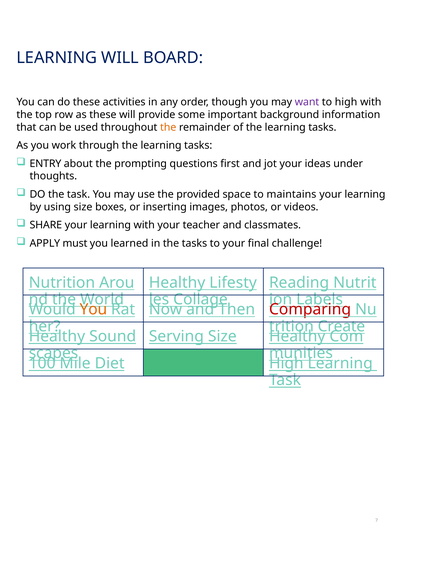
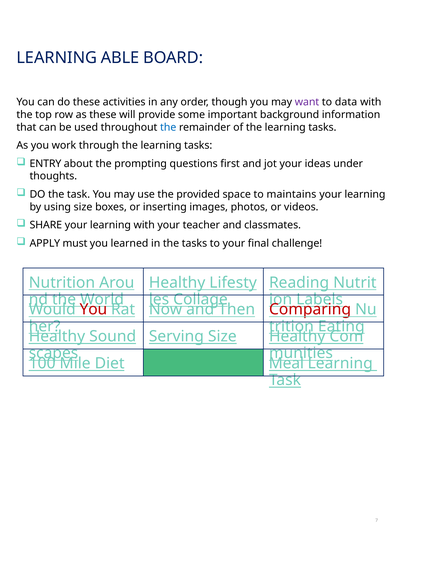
LEARNING WILL: WILL -> ABLE
to high: high -> data
the at (168, 127) colour: orange -> blue
You at (93, 310) colour: orange -> red
Create: Create -> Eating
Diet High: High -> Meal
